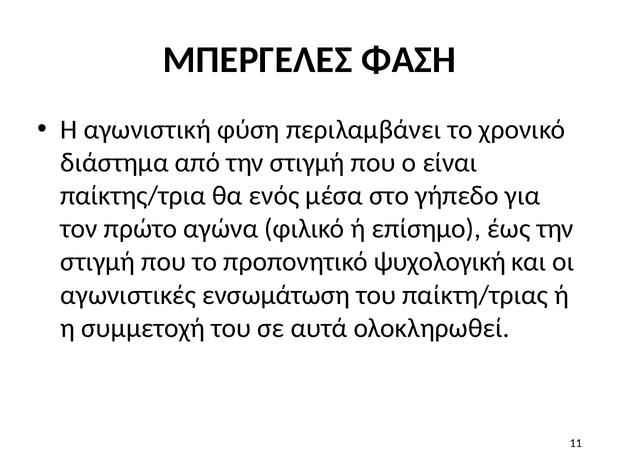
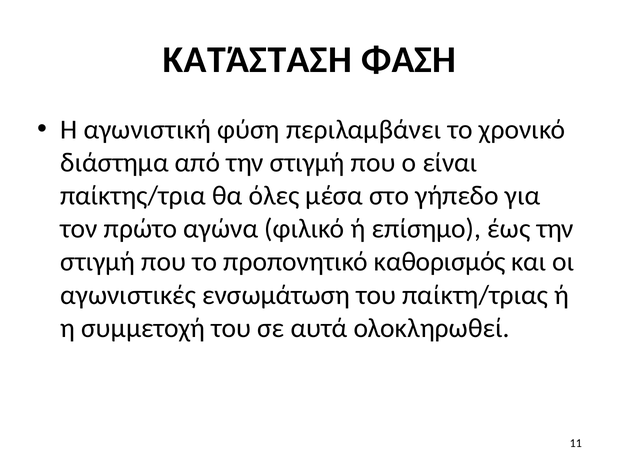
ΜΠΕΡΓΕΛΕΣ: ΜΠΕΡΓΕΛΕΣ -> ΚΑΤΆΣΤΑΣΗ
ενός: ενός -> όλες
ψυχολογική: ψυχολογική -> καθορισμός
